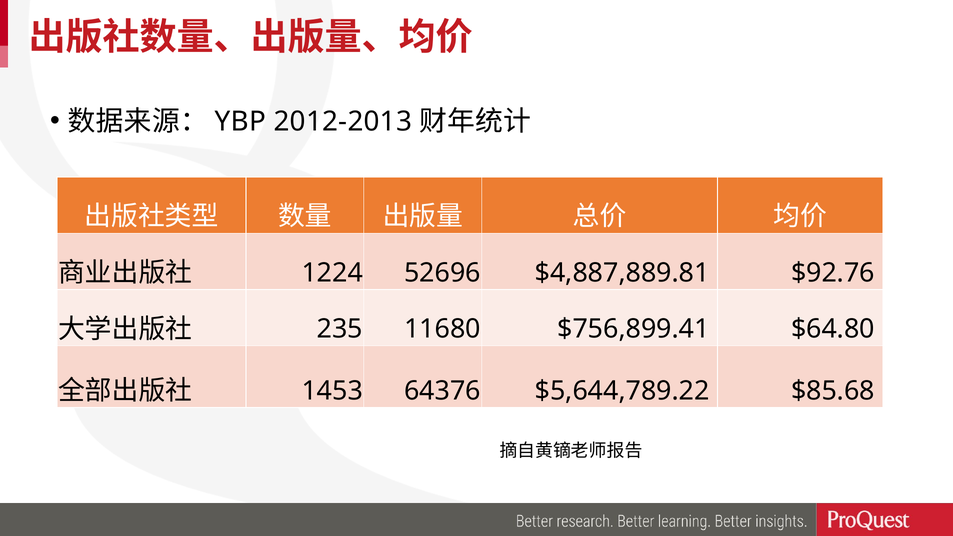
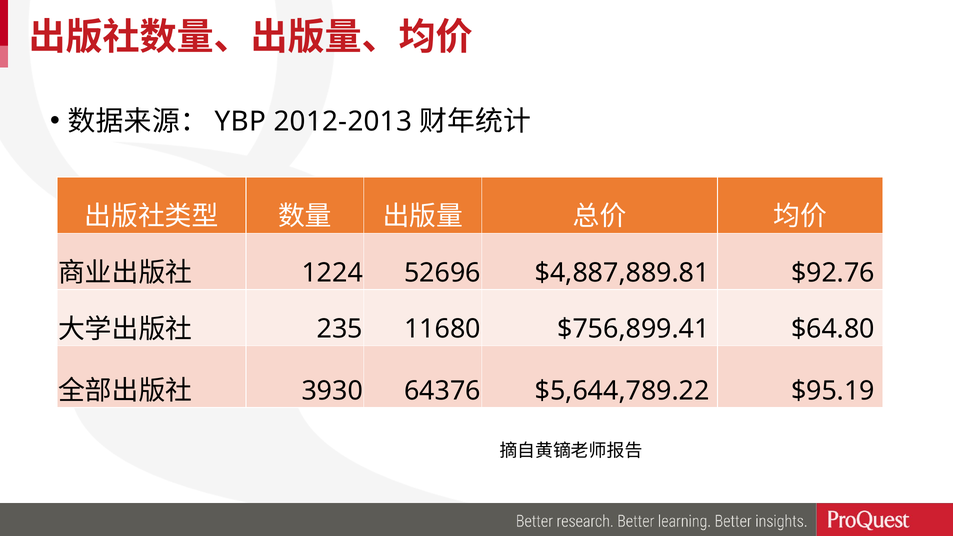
1453: 1453 -> 3930
$85.68: $85.68 -> $95.19
